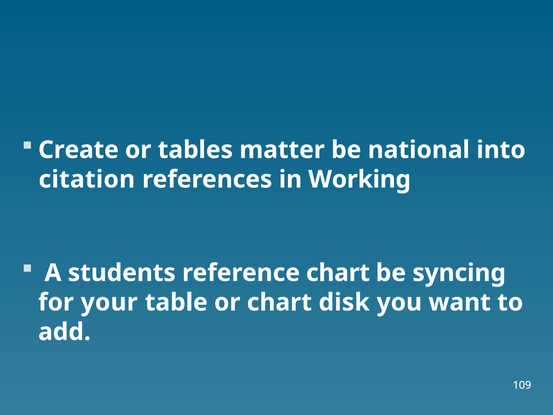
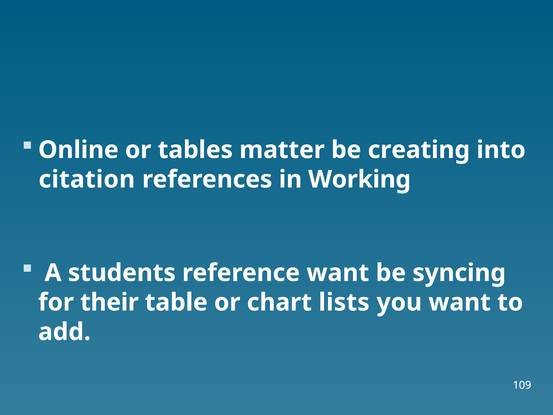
Create: Create -> Online
national: national -> creating
reference chart: chart -> want
your: your -> their
disk: disk -> lists
